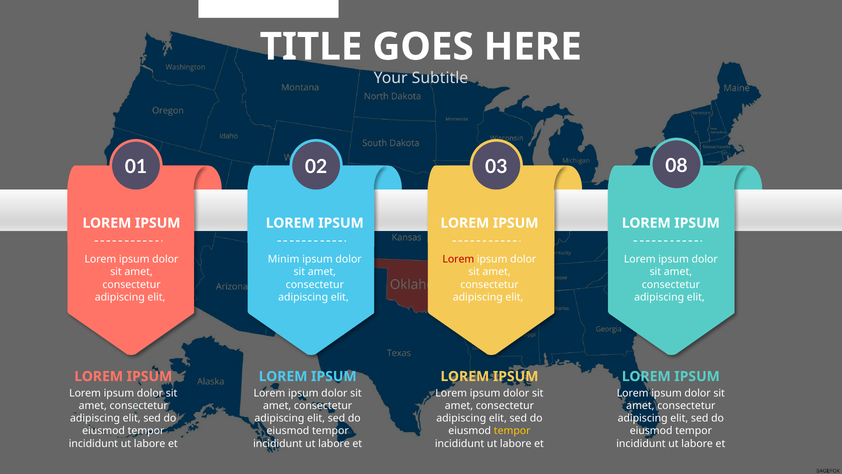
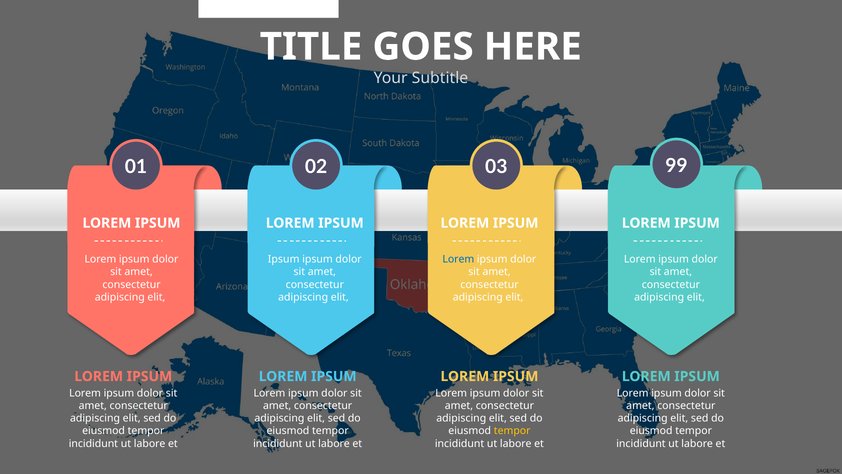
08: 08 -> 99
Minim at (284, 259): Minim -> Ipsum
Lorem at (458, 259) colour: red -> blue
